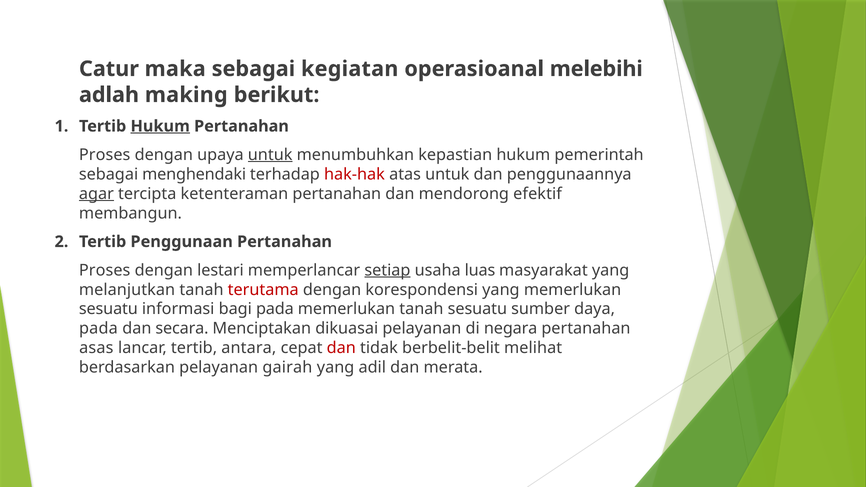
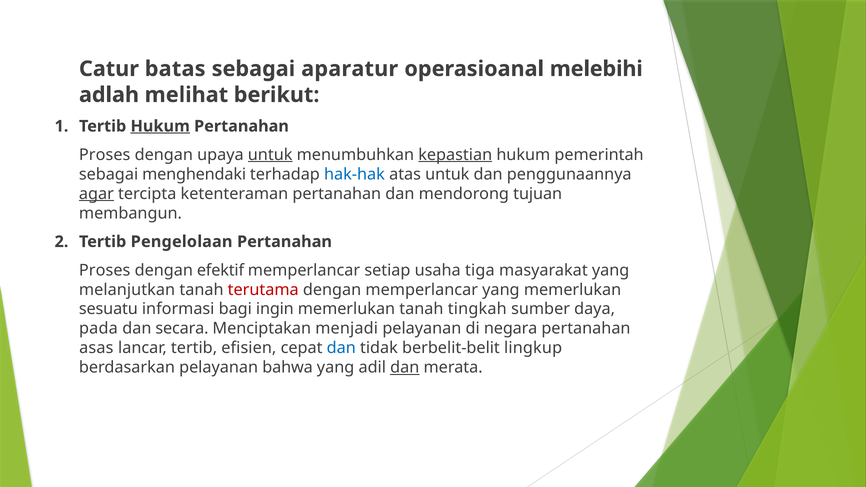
maka: maka -> batas
kegiatan: kegiatan -> aparatur
making: making -> melihat
kepastian underline: none -> present
hak-hak colour: red -> blue
efektif: efektif -> tujuan
Penggunaan: Penggunaan -> Pengelolaan
lestari: lestari -> efektif
setiap underline: present -> none
luas: luas -> tiga
dengan korespondensi: korespondensi -> memperlancar
bagi pada: pada -> ingin
tanah sesuatu: sesuatu -> tingkah
dikuasai: dikuasai -> menjadi
antara: antara -> efisien
dan at (341, 348) colour: red -> blue
melihat: melihat -> lingkup
gairah: gairah -> bahwa
dan at (405, 368) underline: none -> present
